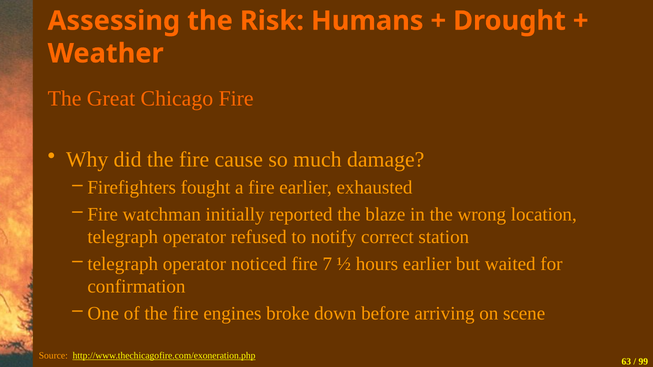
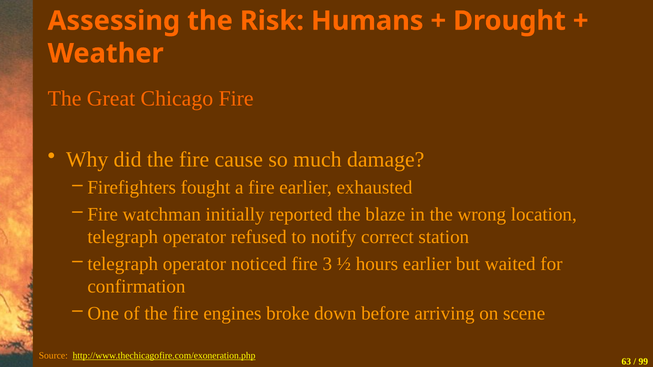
7: 7 -> 3
